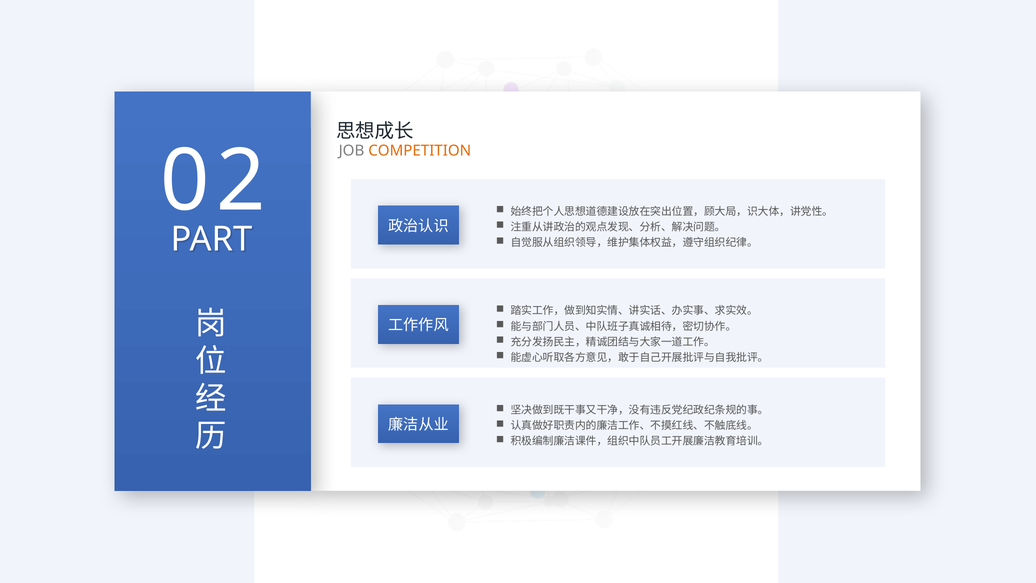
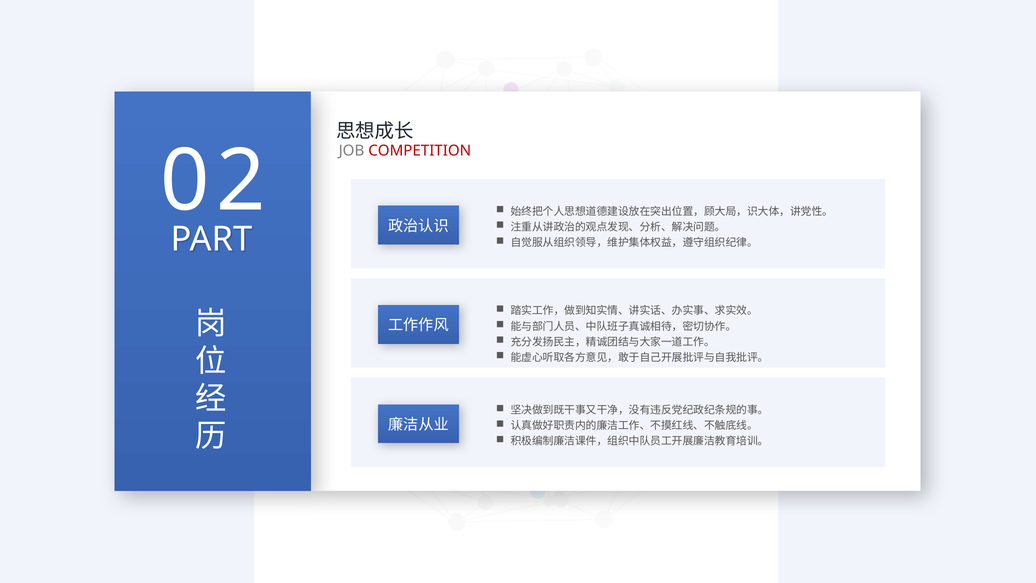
COMPETITION colour: orange -> red
